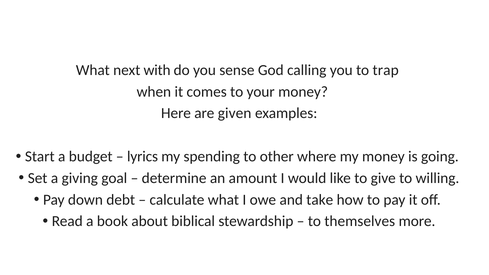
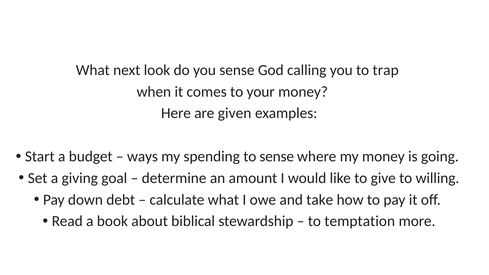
with: with -> look
lyrics: lyrics -> ways
to other: other -> sense
themselves: themselves -> temptation
